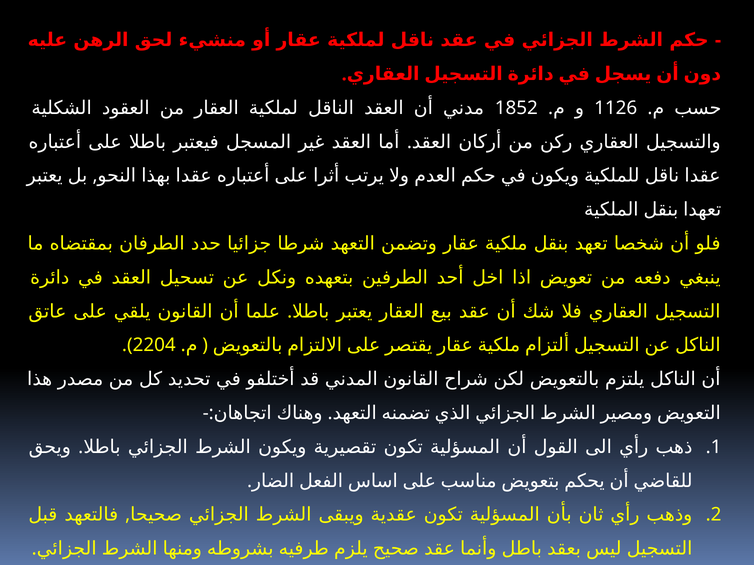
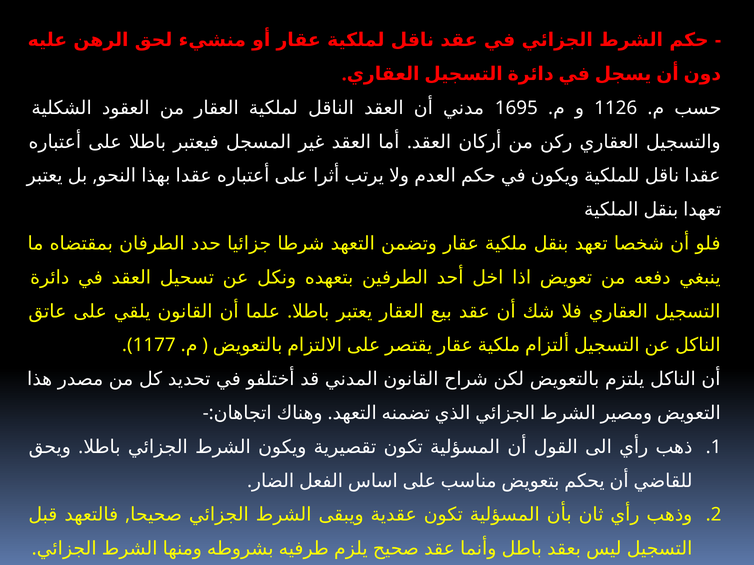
1852: 1852 -> 1695
2204: 2204 -> 1177
